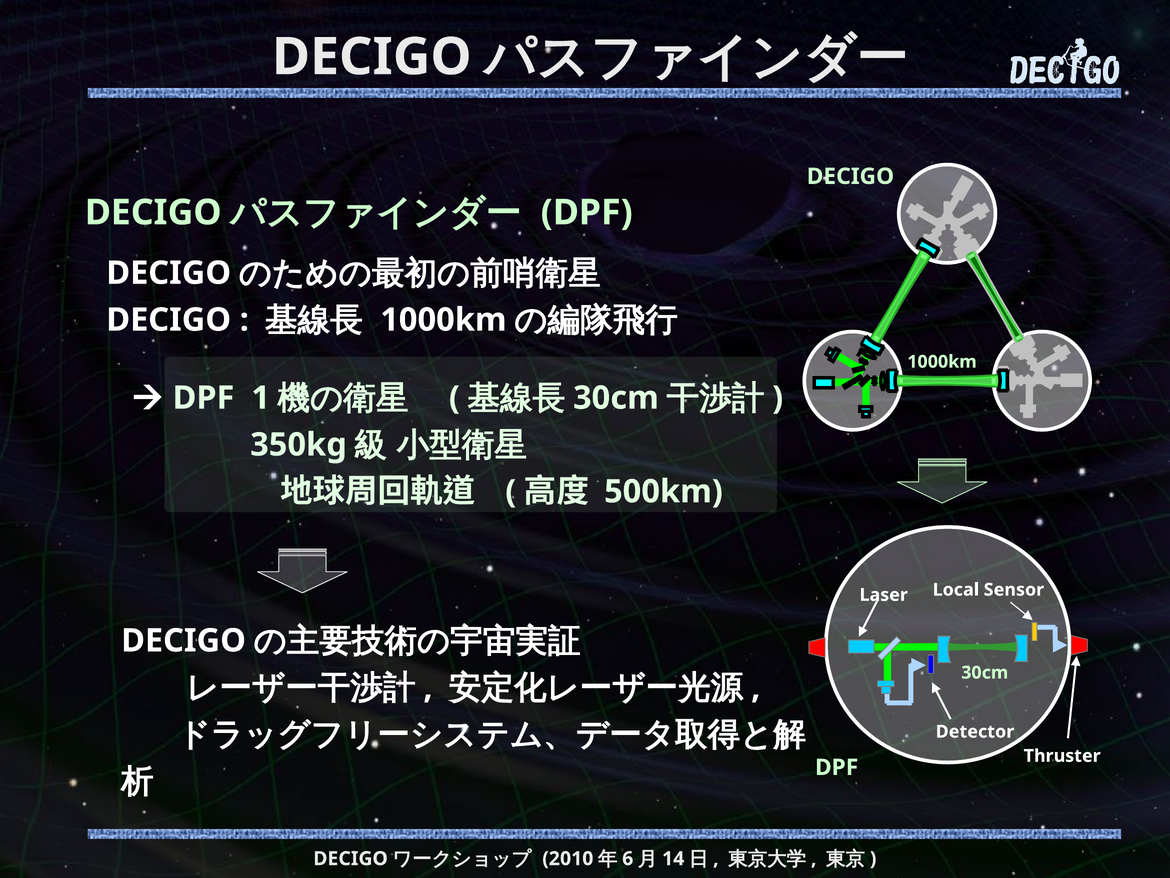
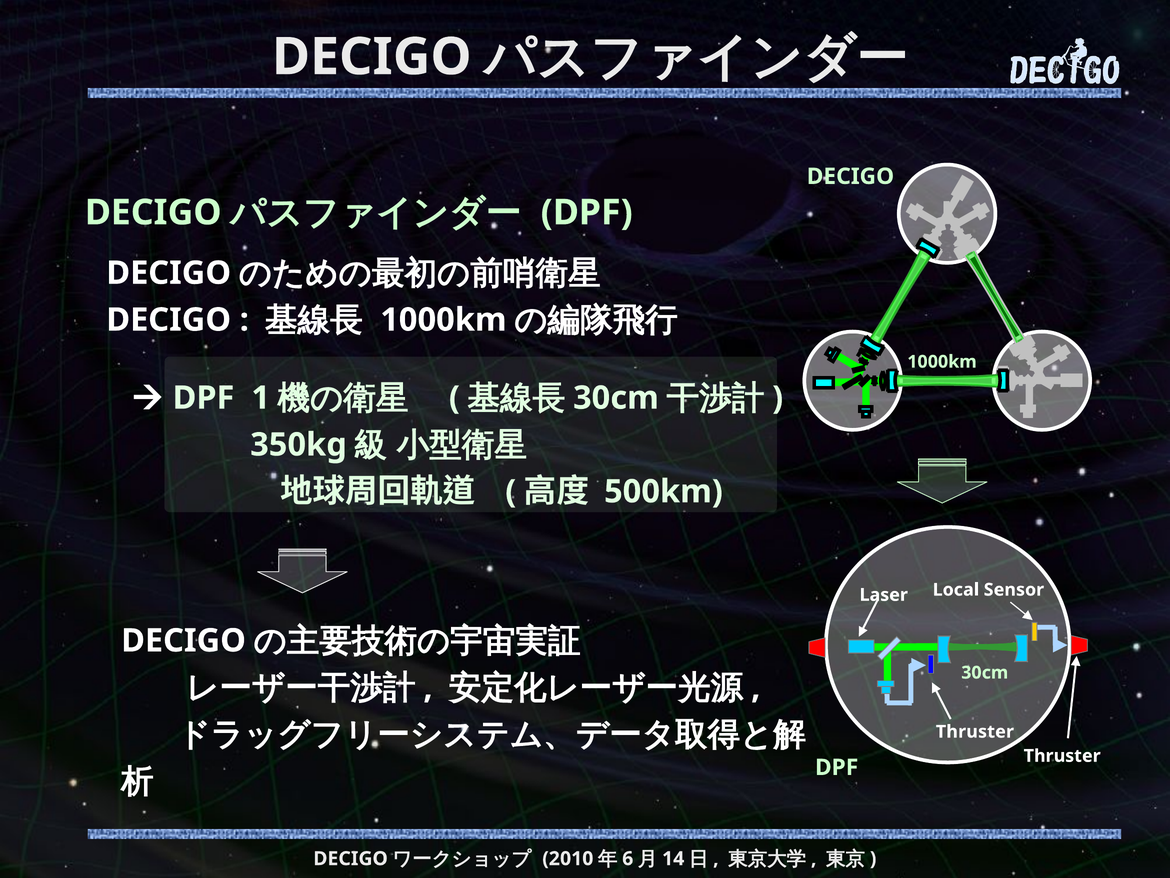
Detector at (975, 731): Detector -> Thruster
